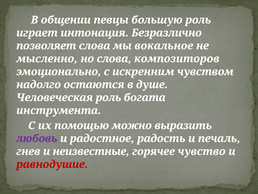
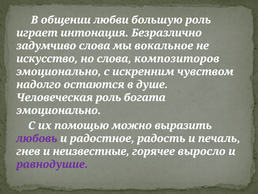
певцы: певцы -> любви
позволяет: позволяет -> задумчиво
мысленно: мысленно -> искусство
инструмента at (59, 110): инструмента -> эмоционально
чувство: чувство -> выросло
равнодушие colour: red -> purple
